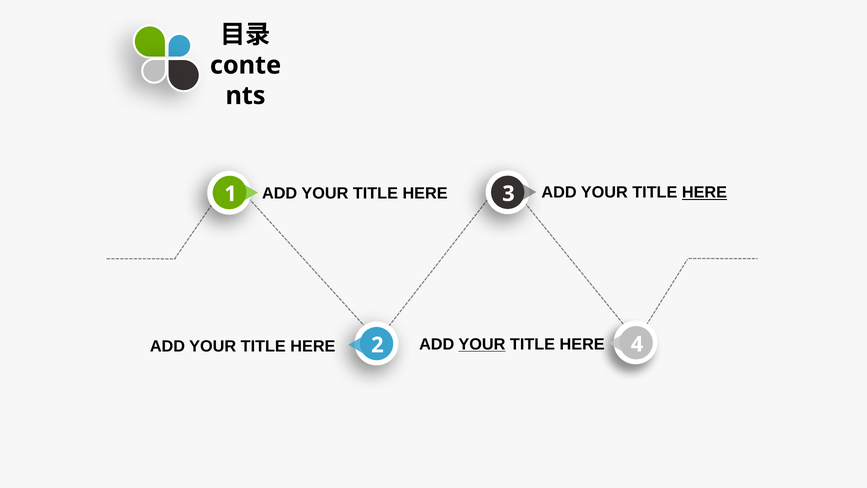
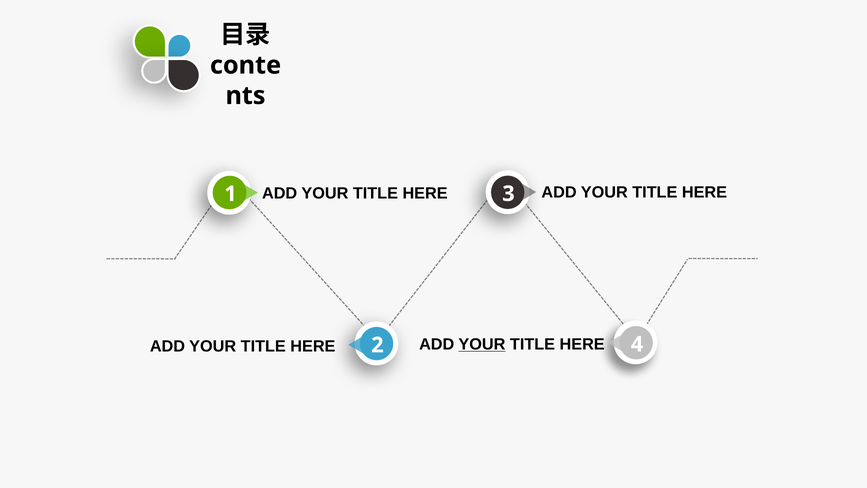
HERE at (704, 192) underline: present -> none
